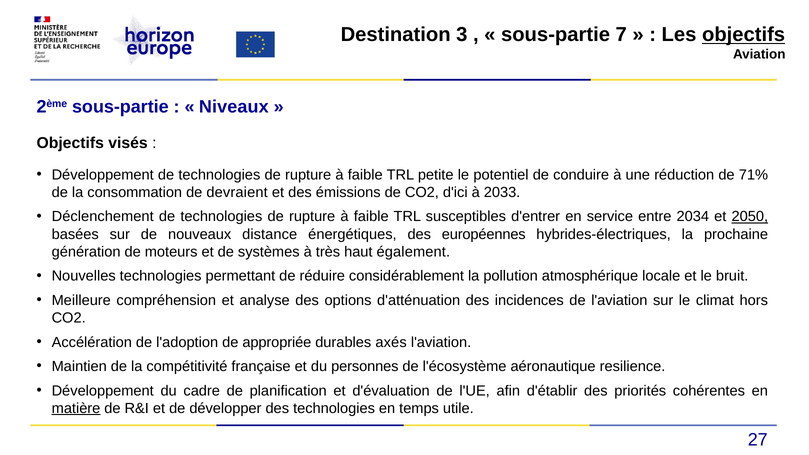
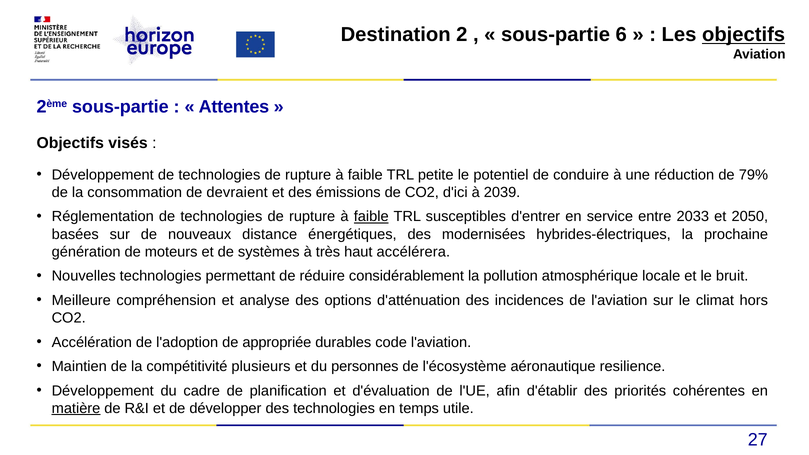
3: 3 -> 2
7: 7 -> 6
Niveaux: Niveaux -> Attentes
71%: 71% -> 79%
2033: 2033 -> 2039
Déclenchement: Déclenchement -> Réglementation
faible at (371, 217) underline: none -> present
2034: 2034 -> 2033
2050 underline: present -> none
européennes: européennes -> modernisées
également: également -> accélérera
axés: axés -> code
française: française -> plusieurs
